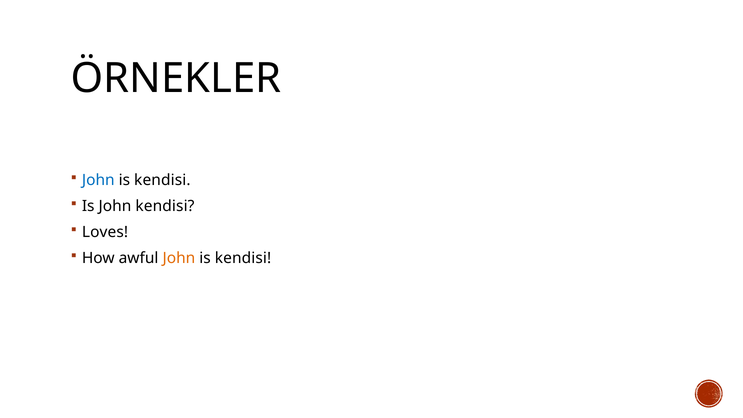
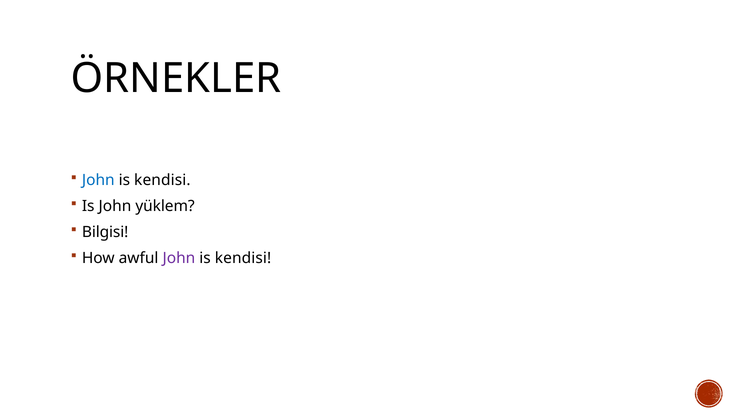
John kendisi: kendisi -> yüklem
Loves: Loves -> Bilgisi
John at (179, 258) colour: orange -> purple
